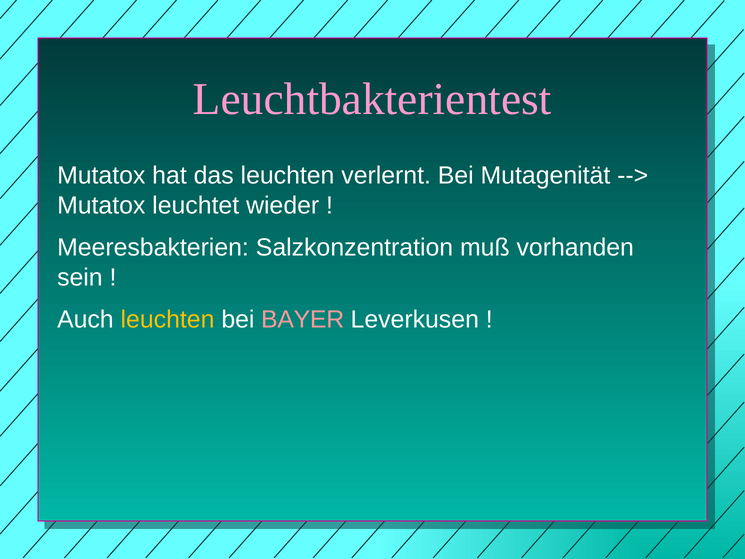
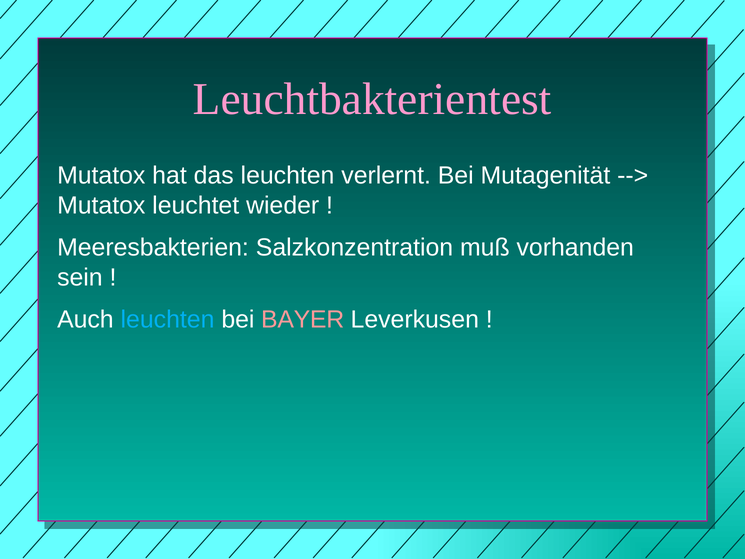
leuchten at (168, 320) colour: yellow -> light blue
